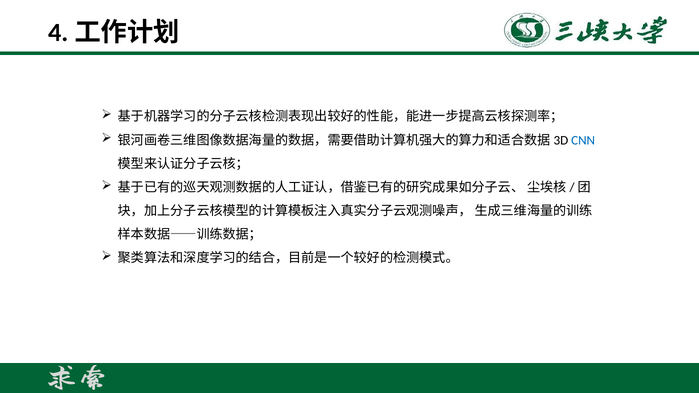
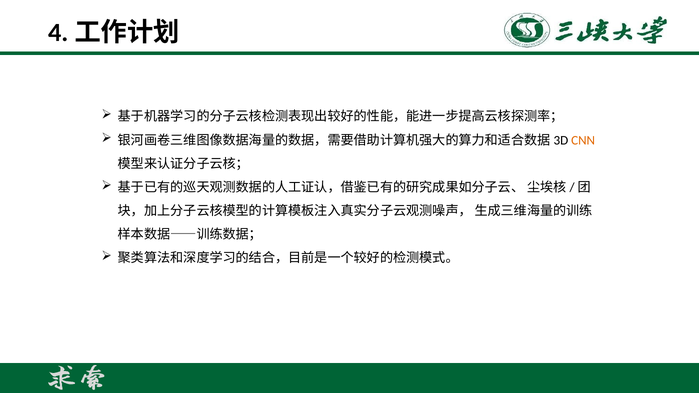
CNN colour: blue -> orange
